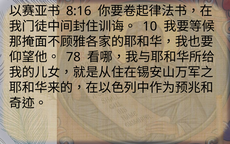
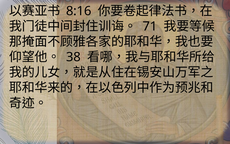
10: 10 -> 71
78: 78 -> 38
